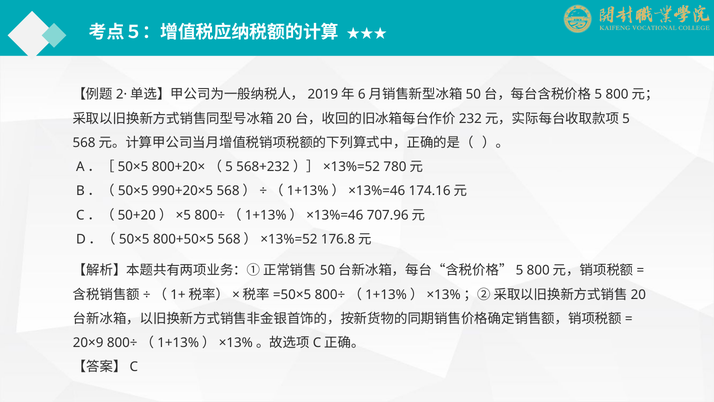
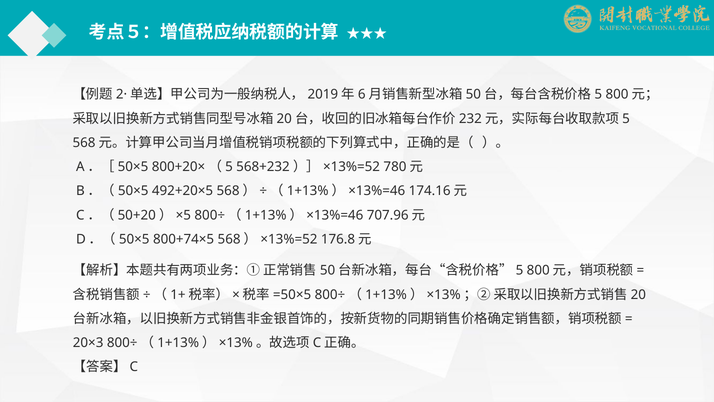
990+20×5: 990+20×5 -> 492+20×5
800+50×5: 800+50×5 -> 800+74×5
20×9: 20×9 -> 20×3
